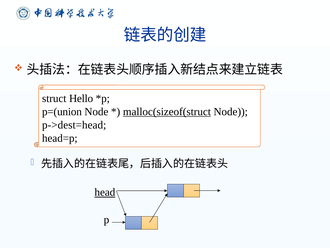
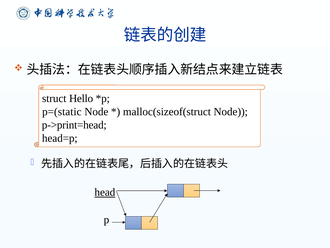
p=(union: p=(union -> p=(static
malloc(sizeof(struct underline: present -> none
p->dest=head: p->dest=head -> p->print=head
